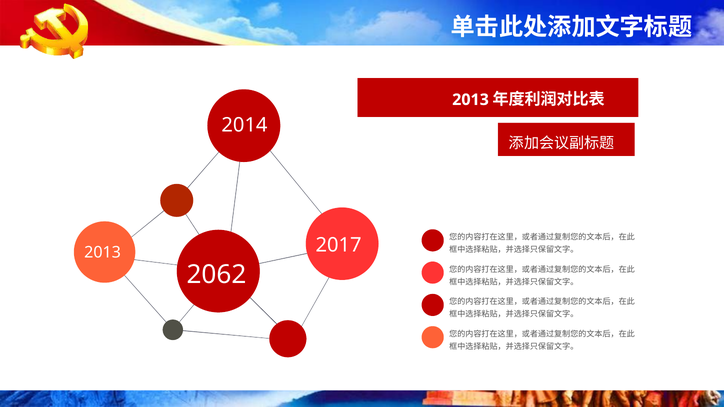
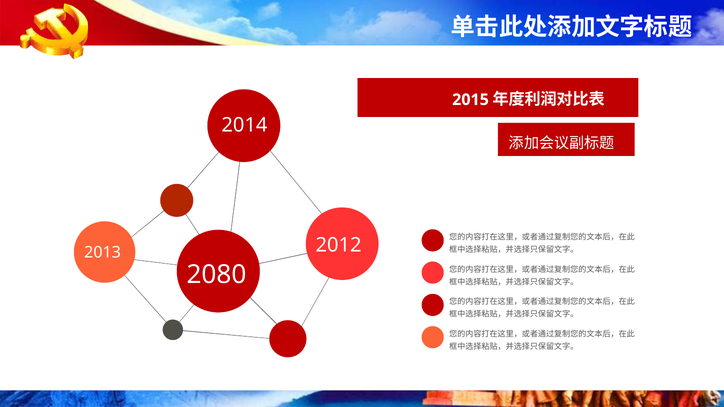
2013 at (471, 100): 2013 -> 2015
2017: 2017 -> 2012
2062: 2062 -> 2080
